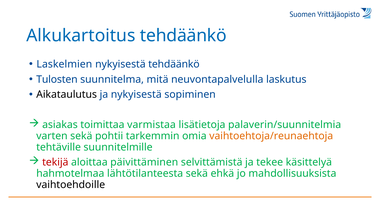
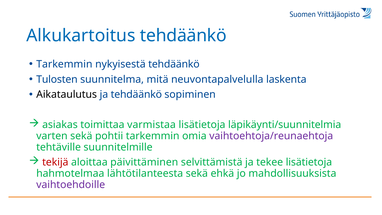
Laskelmien at (64, 64): Laskelmien -> Tarkemmin
laskutus: laskutus -> laskenta
ja nykyisestä: nykyisestä -> tehdäänkö
palaverin/suunnitelmia: palaverin/suunnitelmia -> läpikäynti/suunnitelmia
vaihtoehtoja/reunaehtoja colour: orange -> purple
tekee käsittelyä: käsittelyä -> lisätietoja
vaihtoehdoille colour: black -> purple
